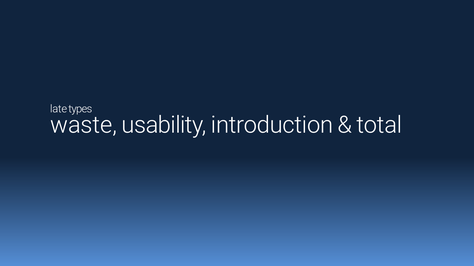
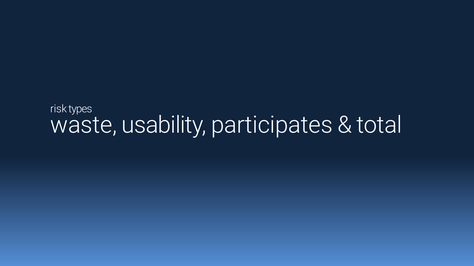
late: late -> risk
introduction: introduction -> participates
